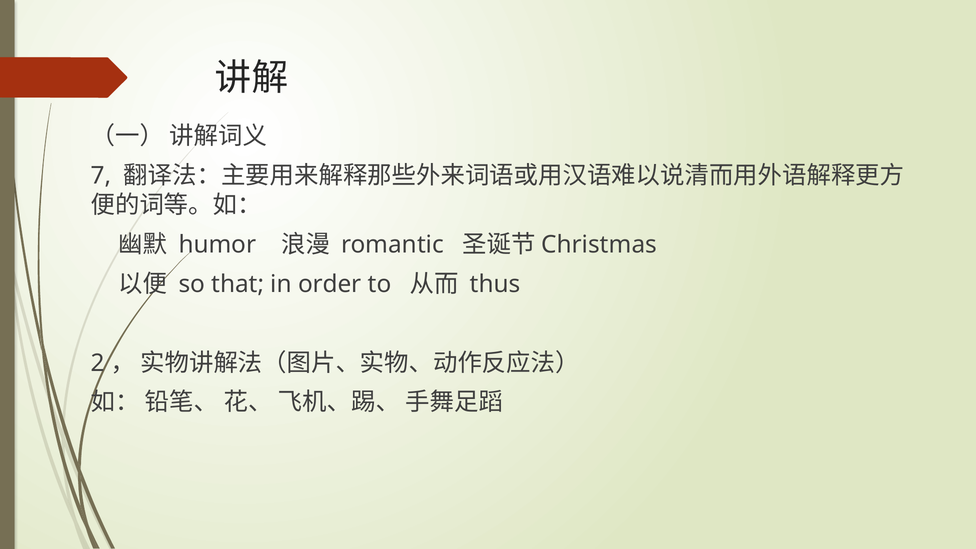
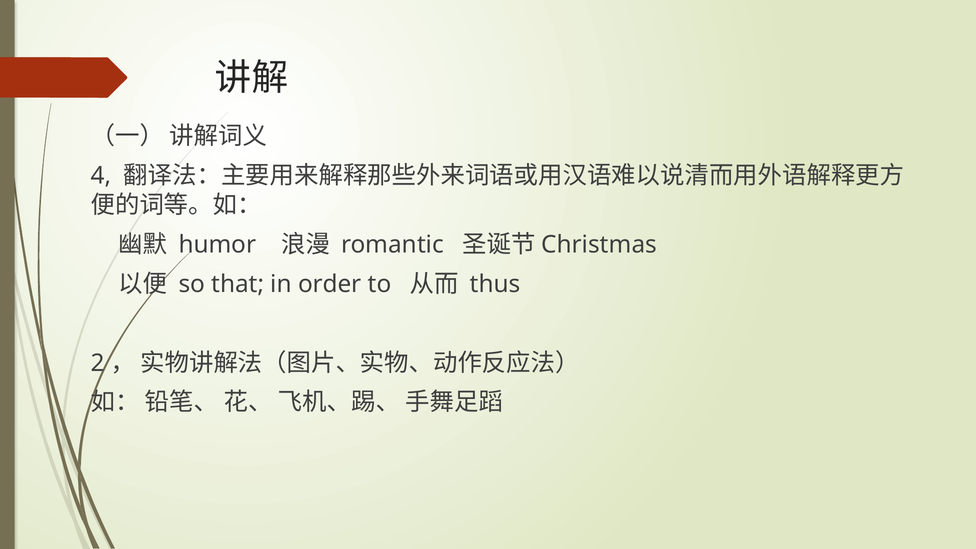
7: 7 -> 4
